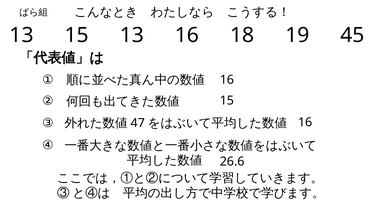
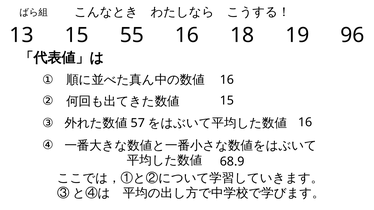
15 13: 13 -> 55
45: 45 -> 96
47: 47 -> 57
26.6: 26.6 -> 68.9
